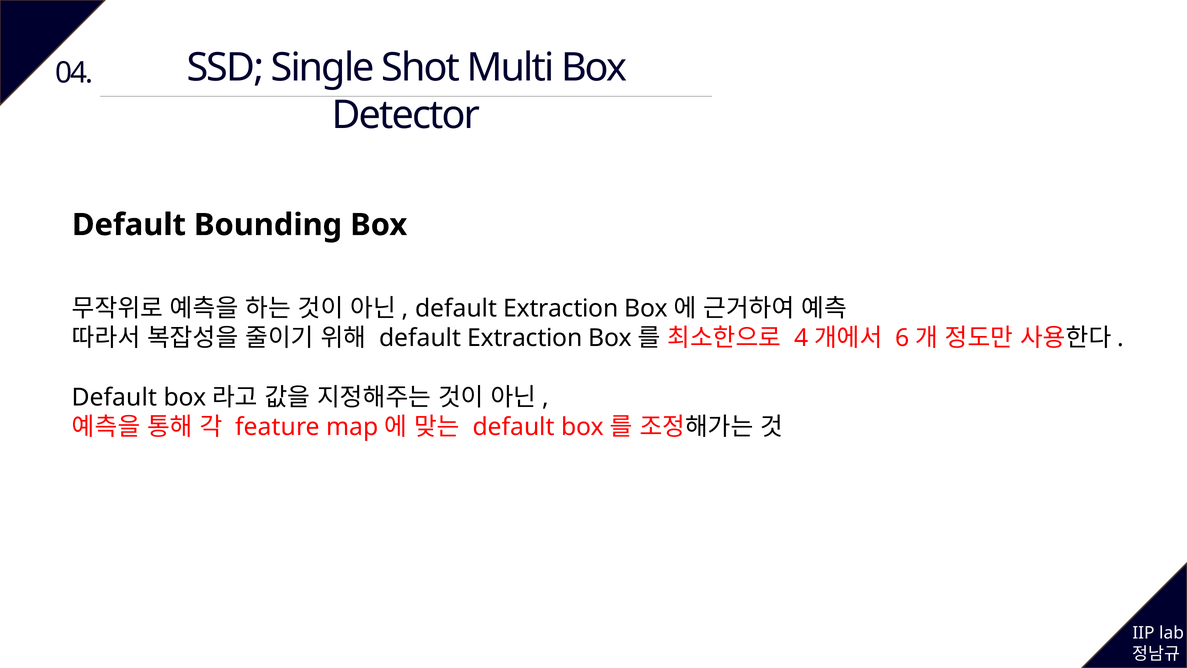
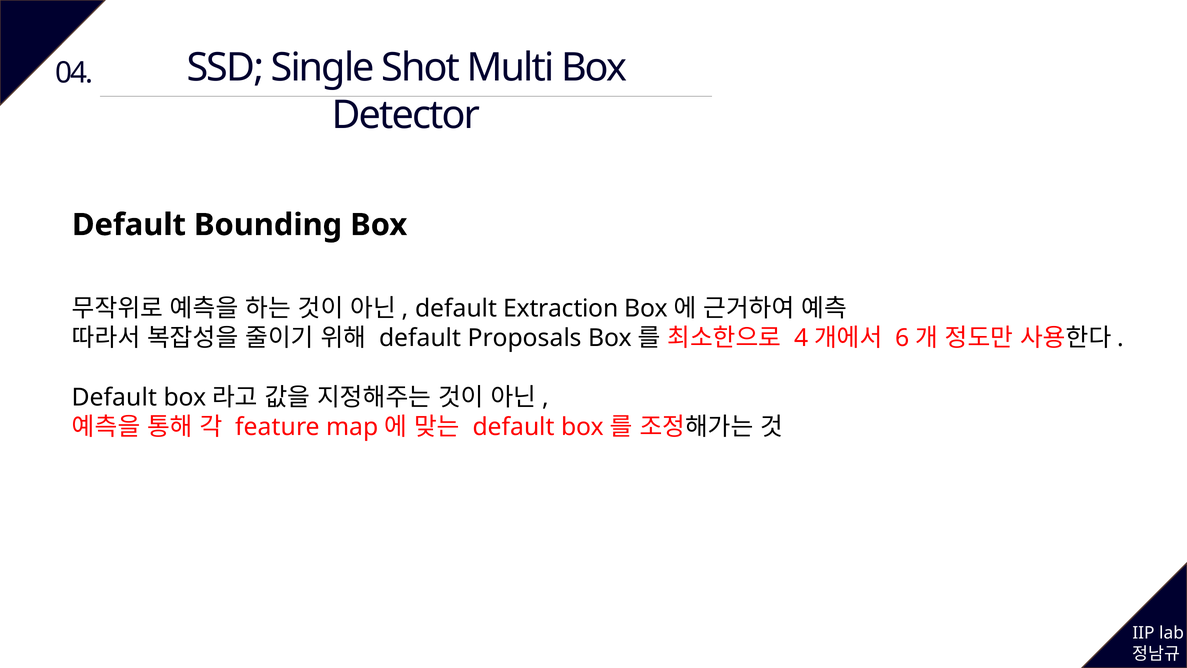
Extraction at (525, 338): Extraction -> Proposals
